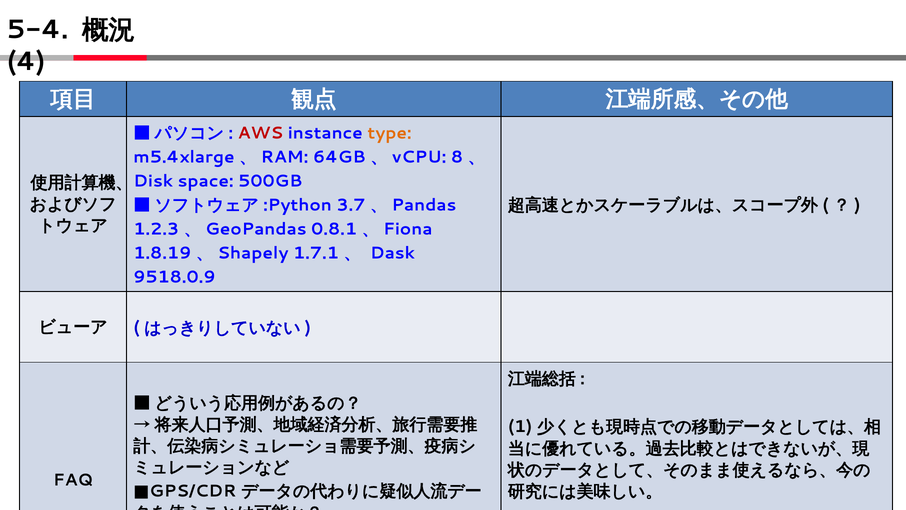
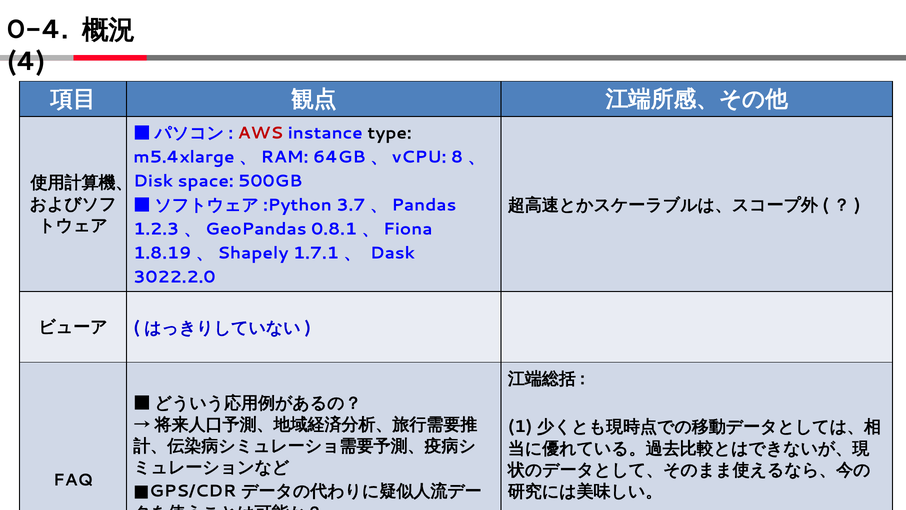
5-4: 5-4 -> 0-4
type colour: orange -> black
9518.0.9: 9518.0.9 -> 3022.2.0
